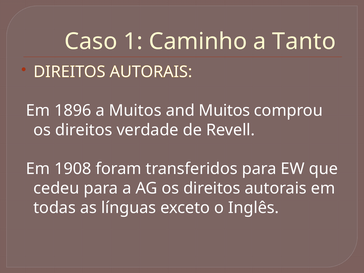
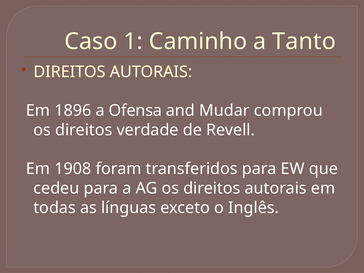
a Muitos: Muitos -> Ofensa
and Muitos: Muitos -> Mudar
